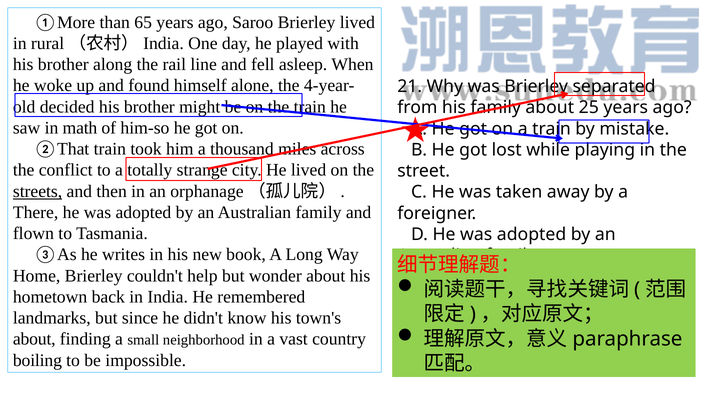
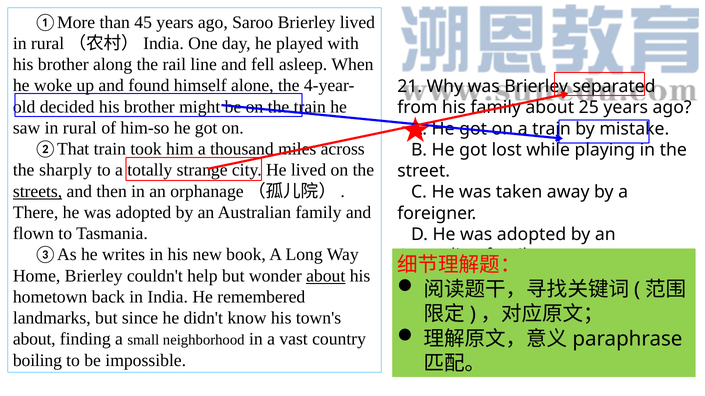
65: 65 -> 45
math: math -> rural
conflict: conflict -> sharply
about at (326, 276) underline: none -> present
